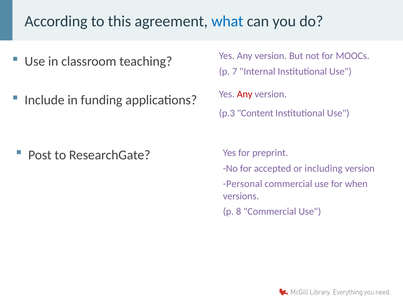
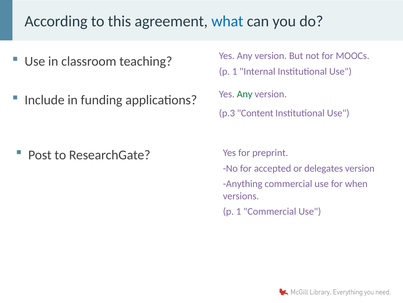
7 at (235, 71): 7 -> 1
Any at (245, 94) colour: red -> green
including: including -> delegates
Personal: Personal -> Anything
8 at (239, 211): 8 -> 1
